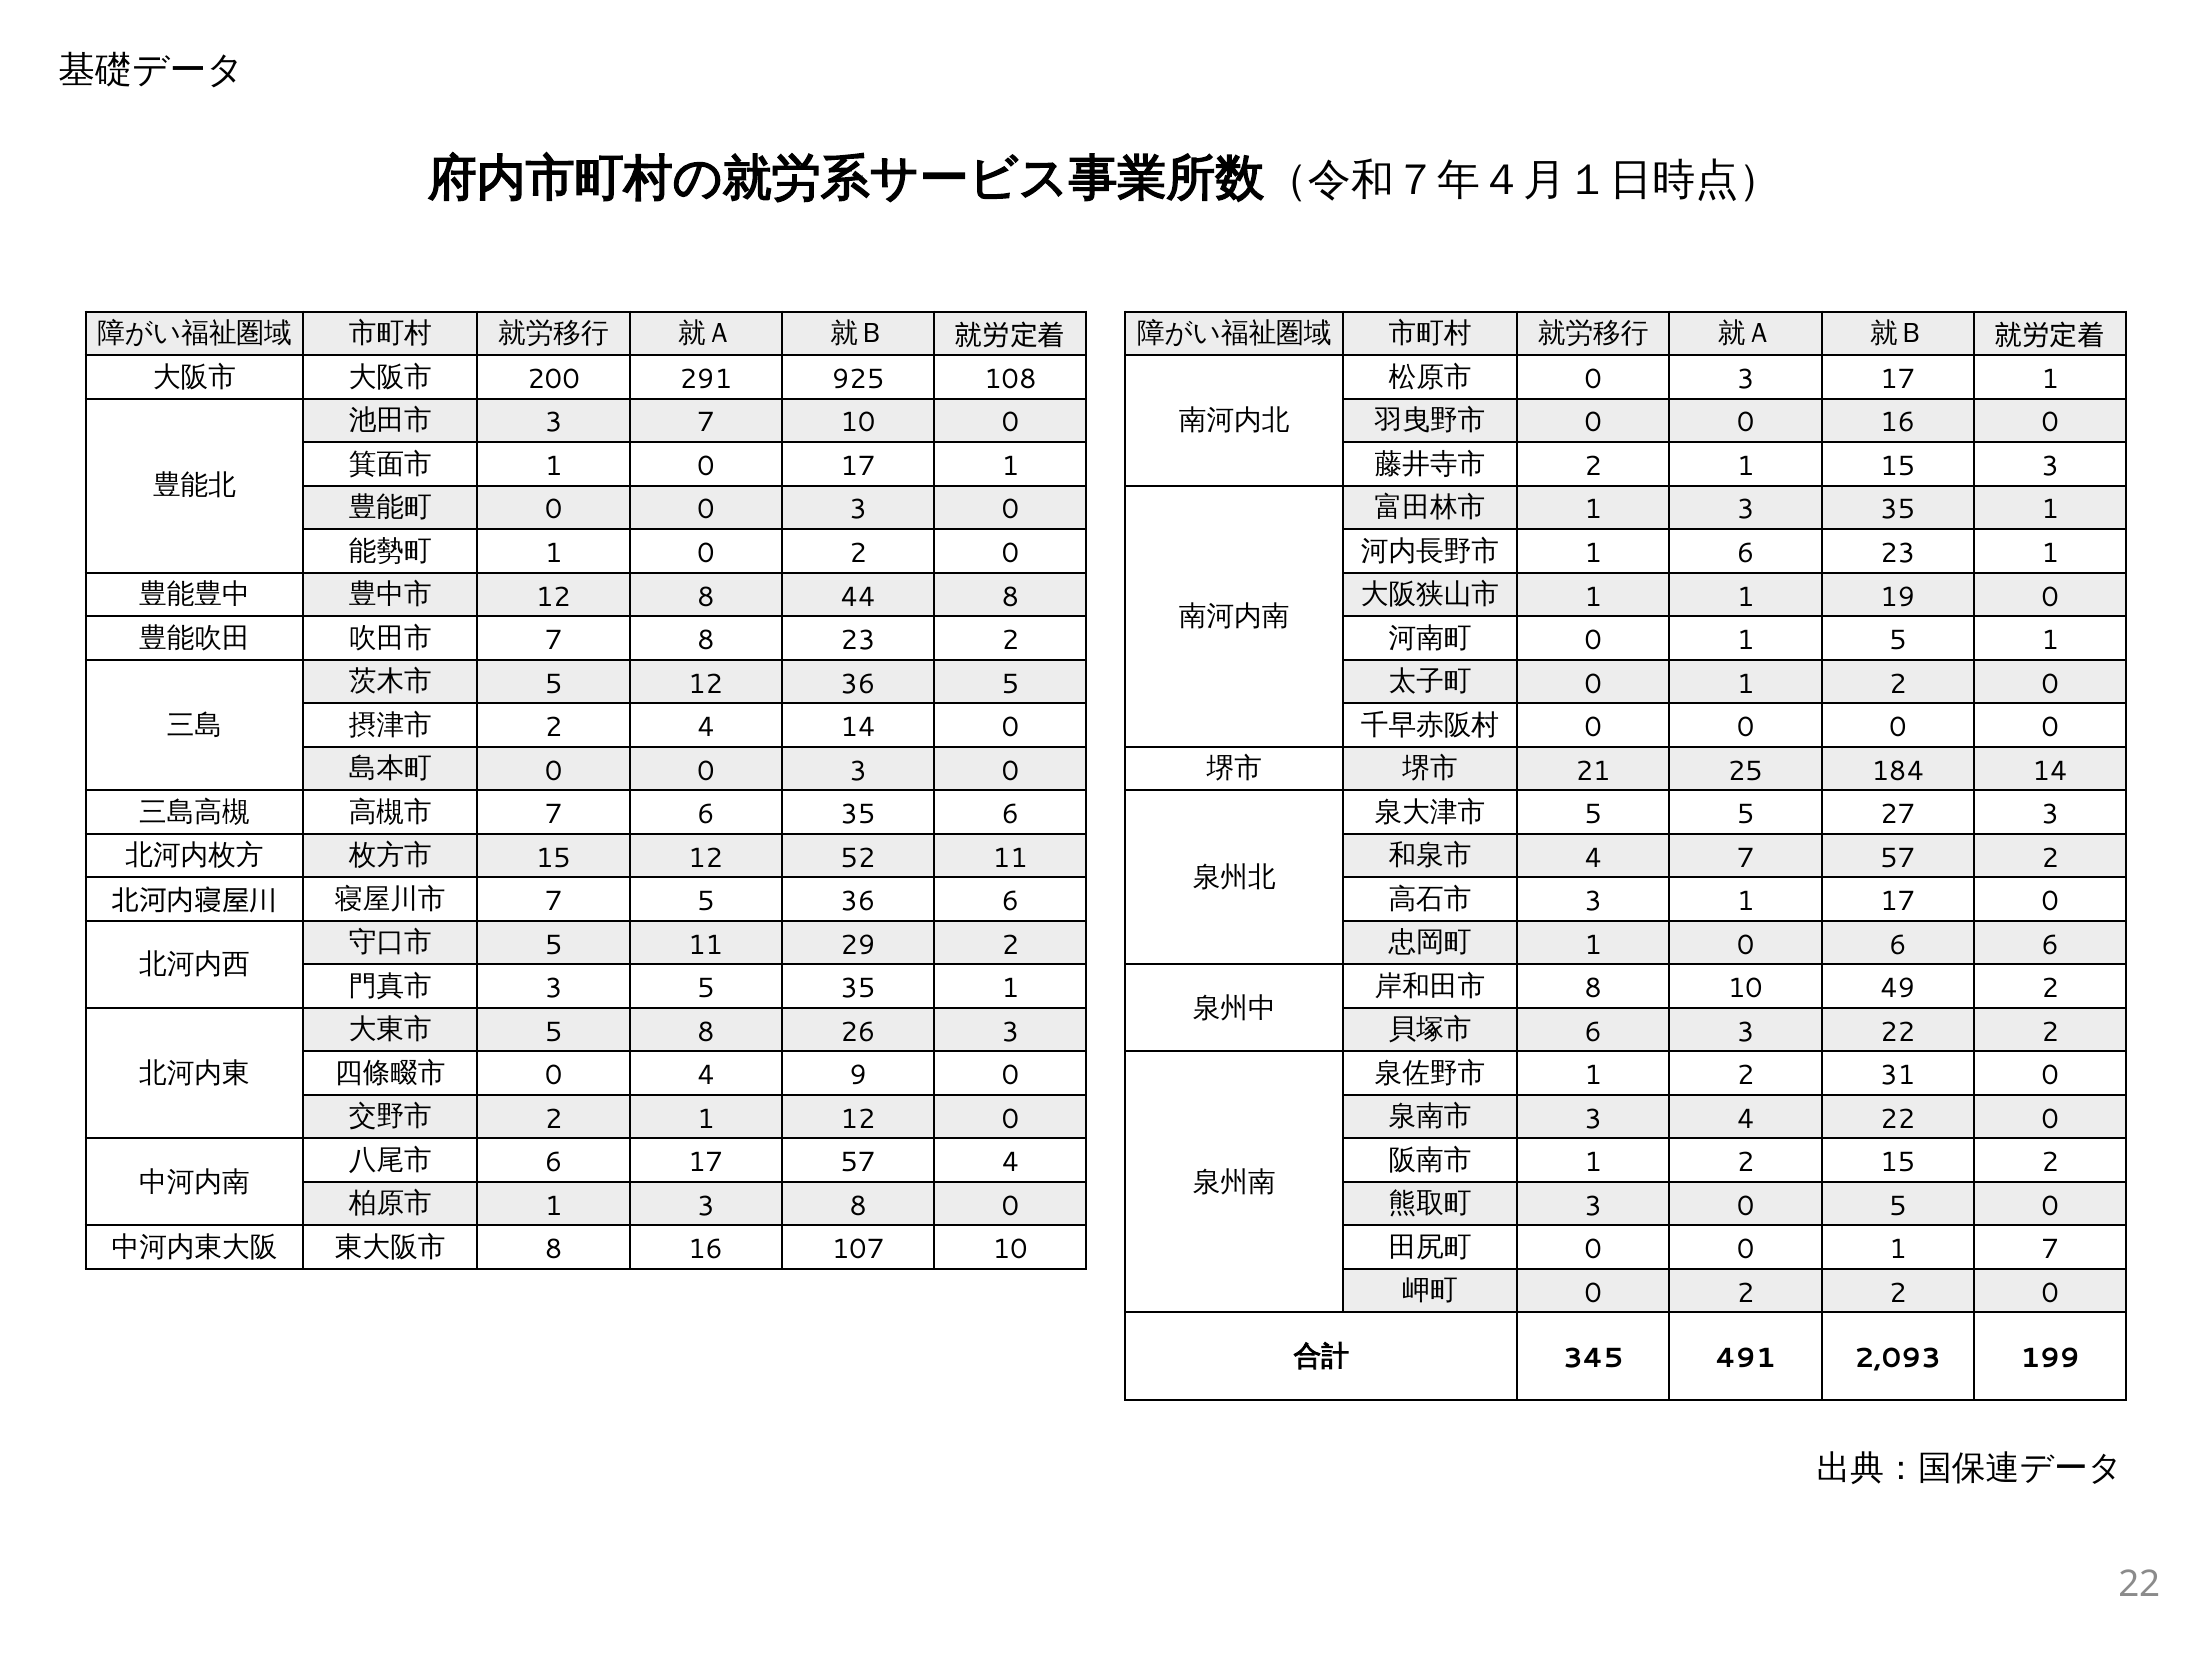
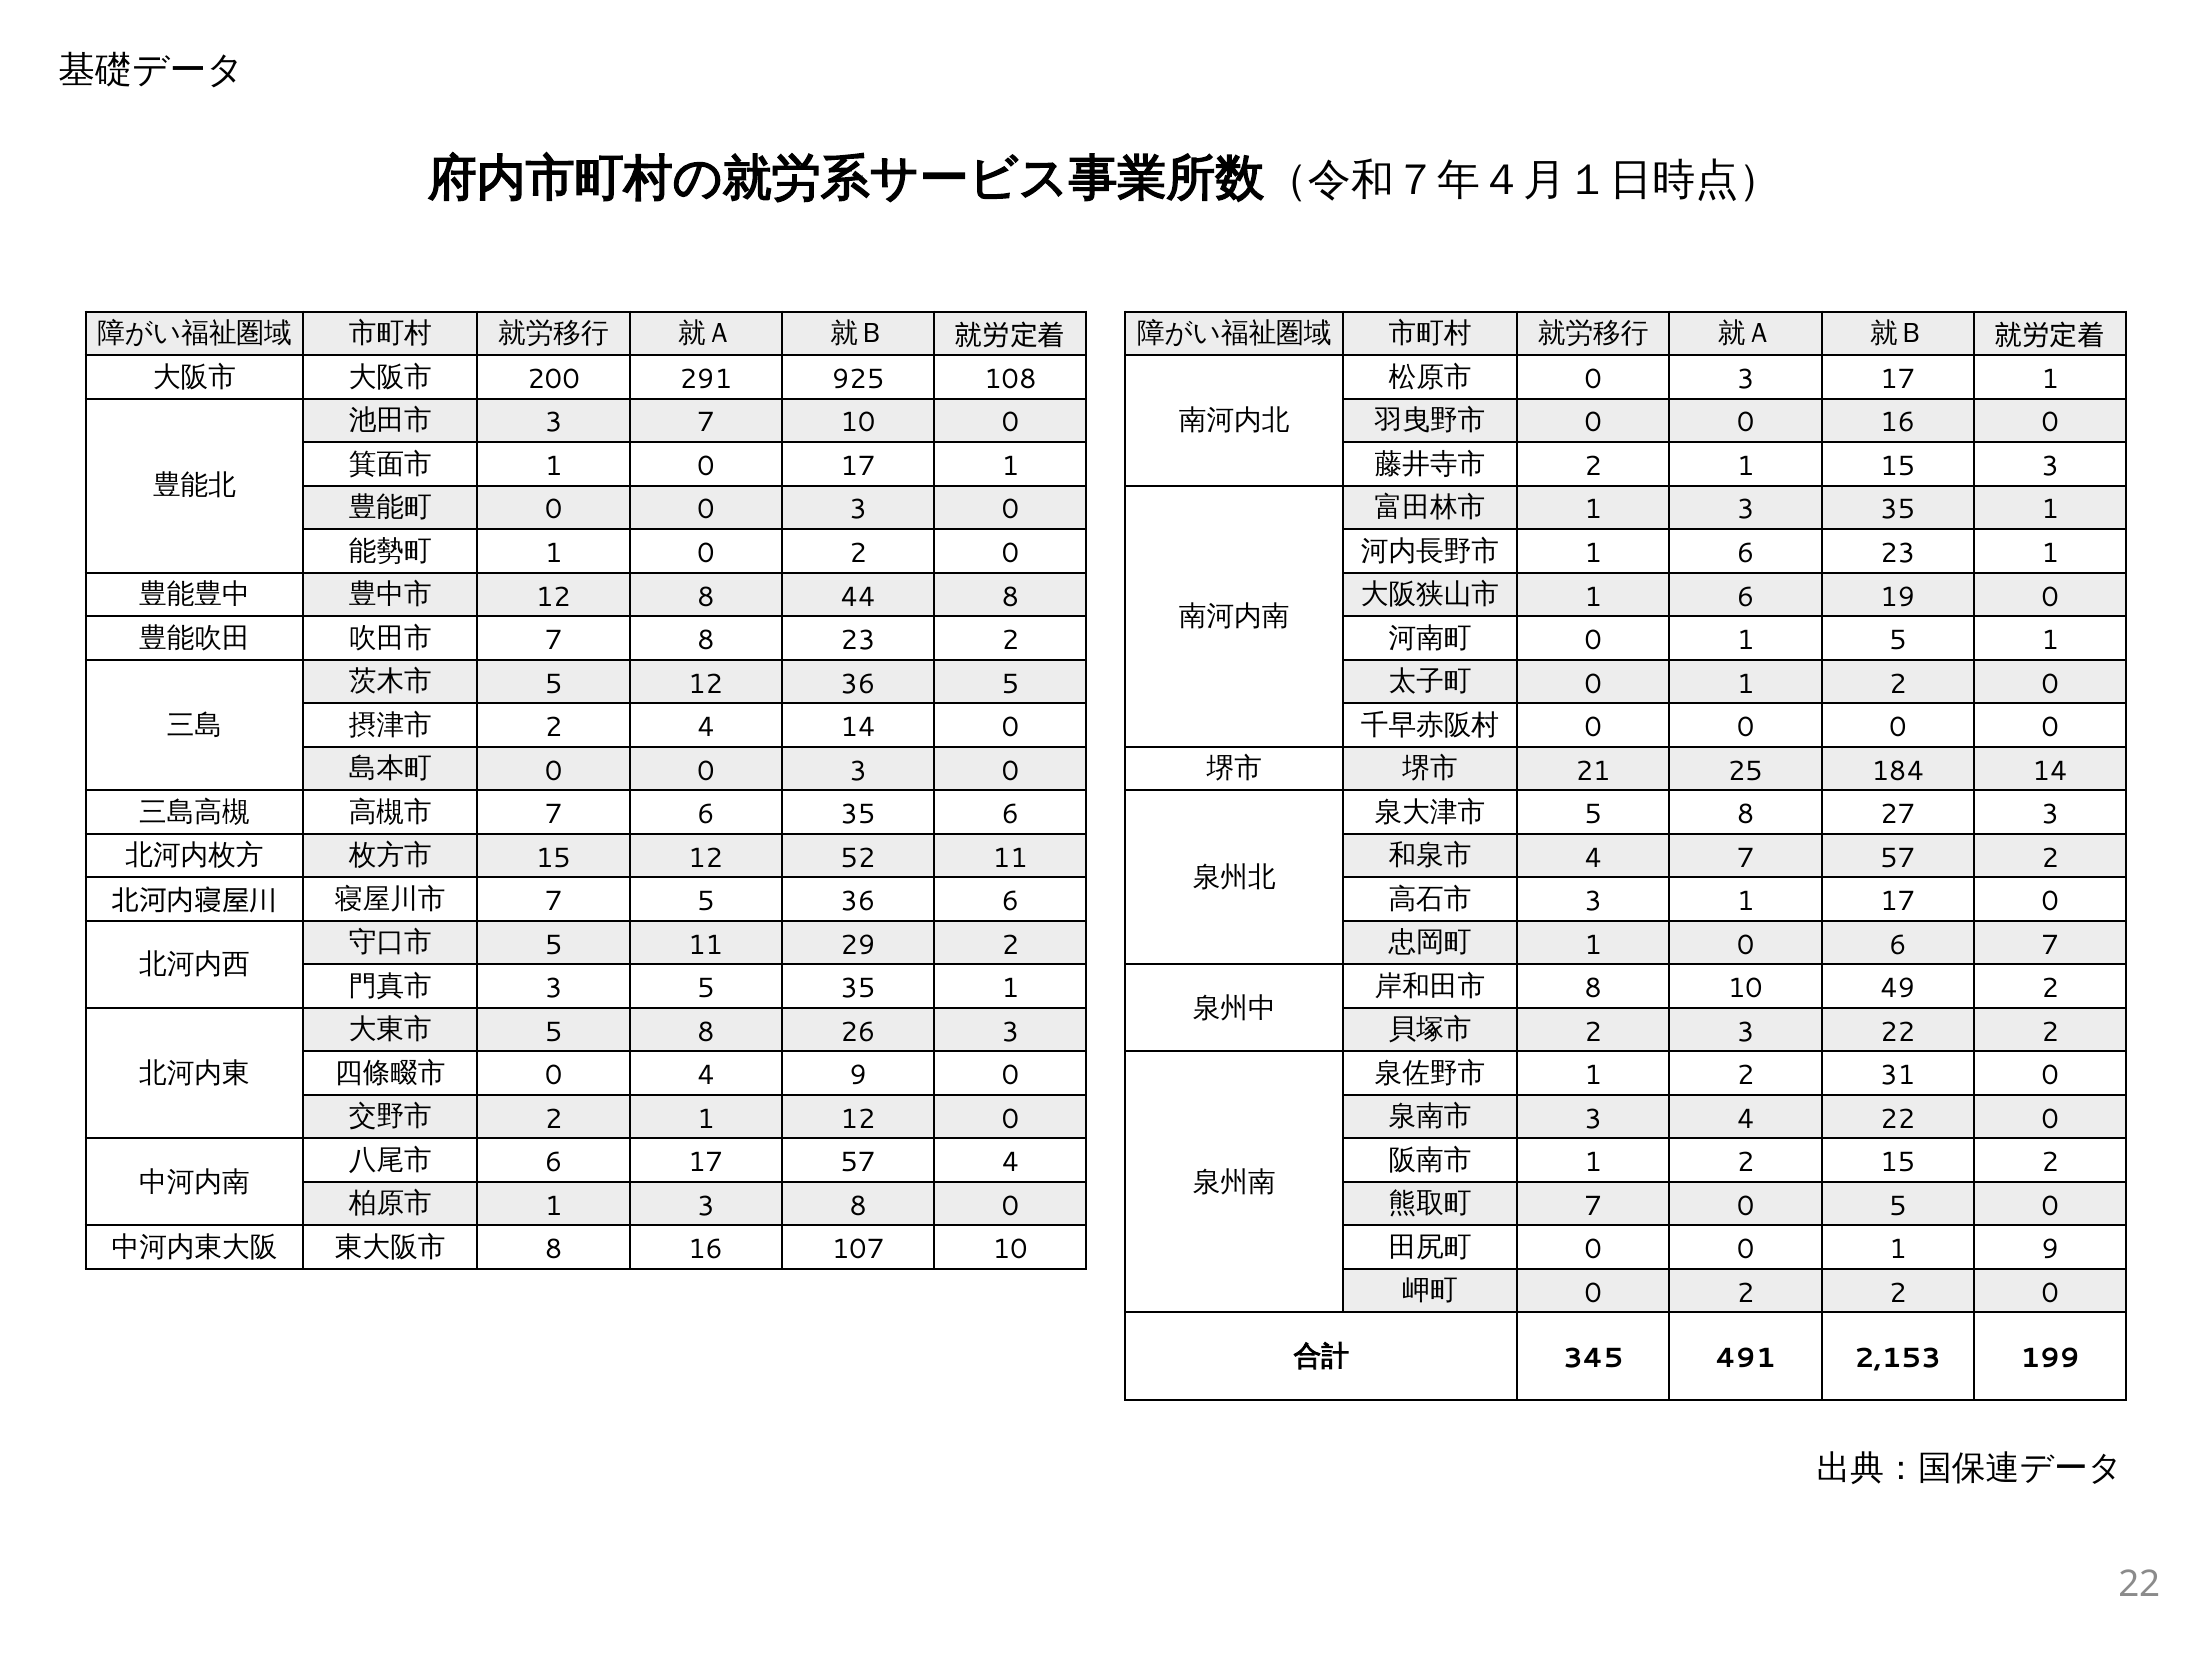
1 at (1746, 597): 1 -> 6
5 at (1746, 814): 5 -> 8
6 6: 6 -> 7
6 at (1593, 1032): 6 -> 2
3 at (1593, 1206): 3 -> 7
1 7: 7 -> 9
2,093: 2,093 -> 2,153
